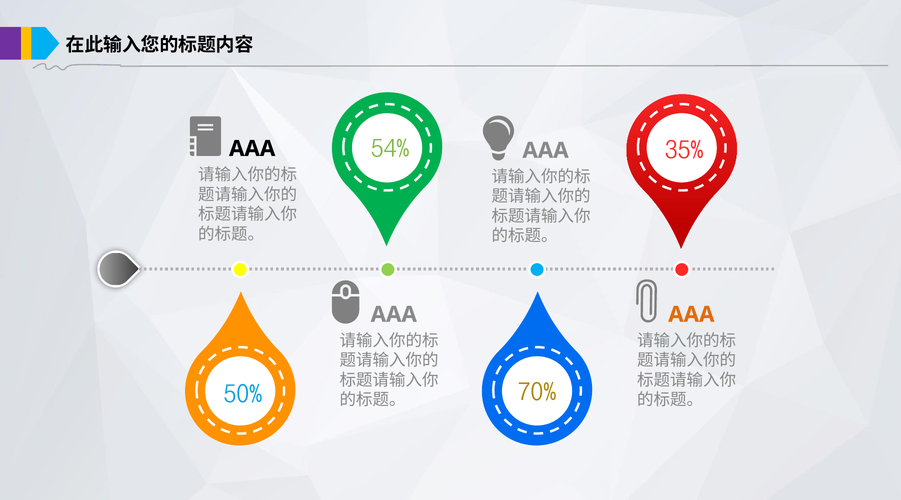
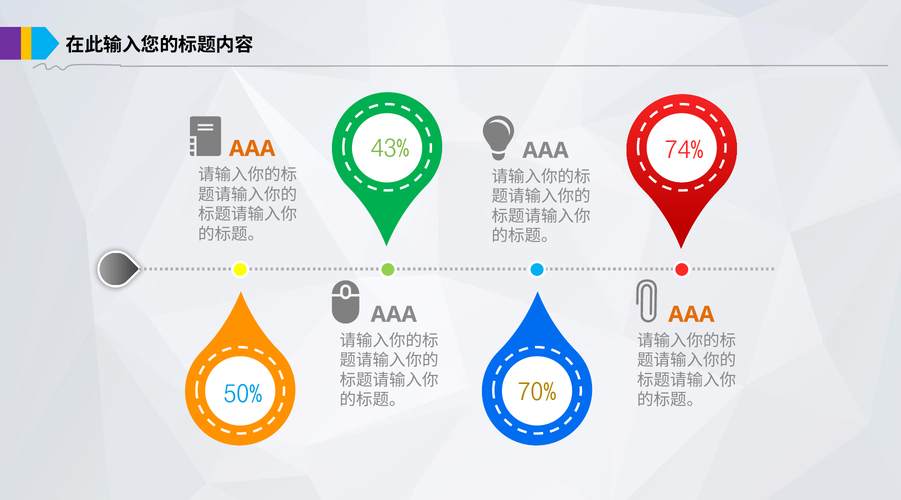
54%: 54% -> 43%
35%: 35% -> 74%
AAA at (252, 149) colour: black -> orange
